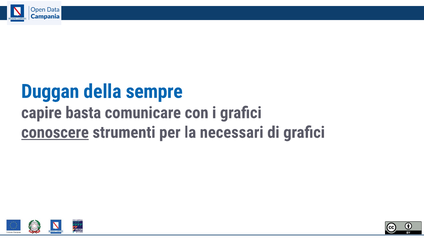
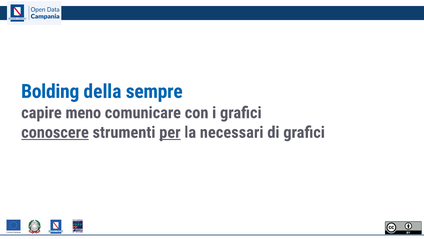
Duggan: Duggan -> Bolding
basta: basta -> meno
per underline: none -> present
